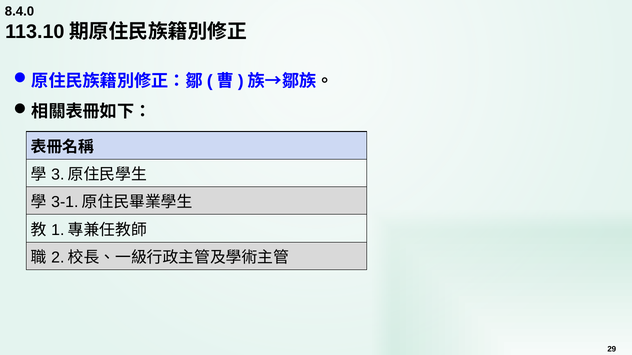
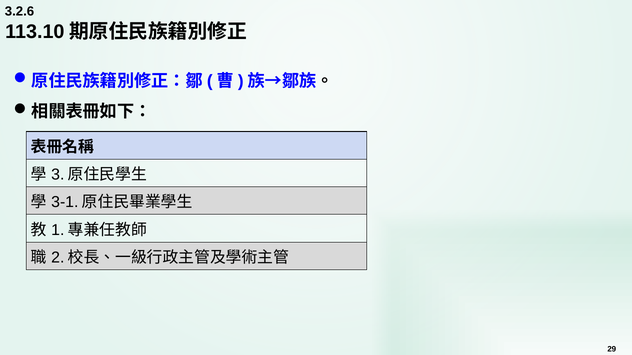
8.4.0: 8.4.0 -> 3.2.6
